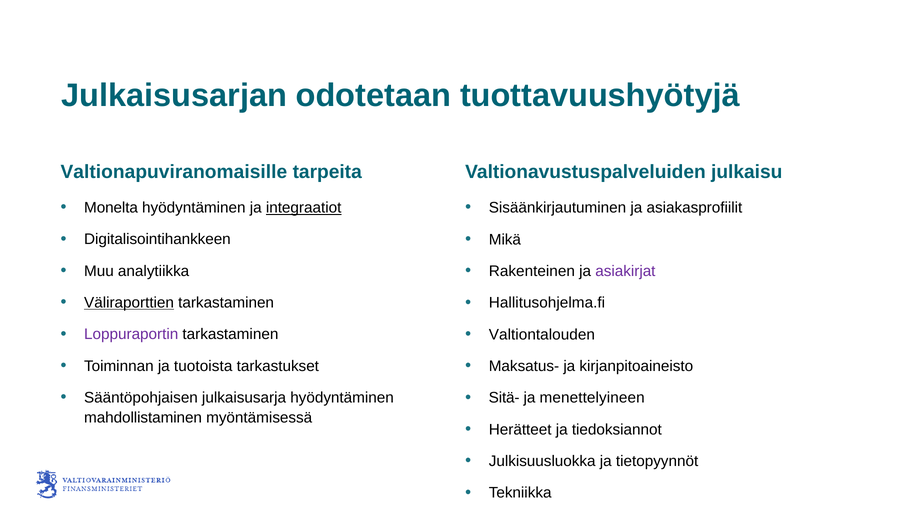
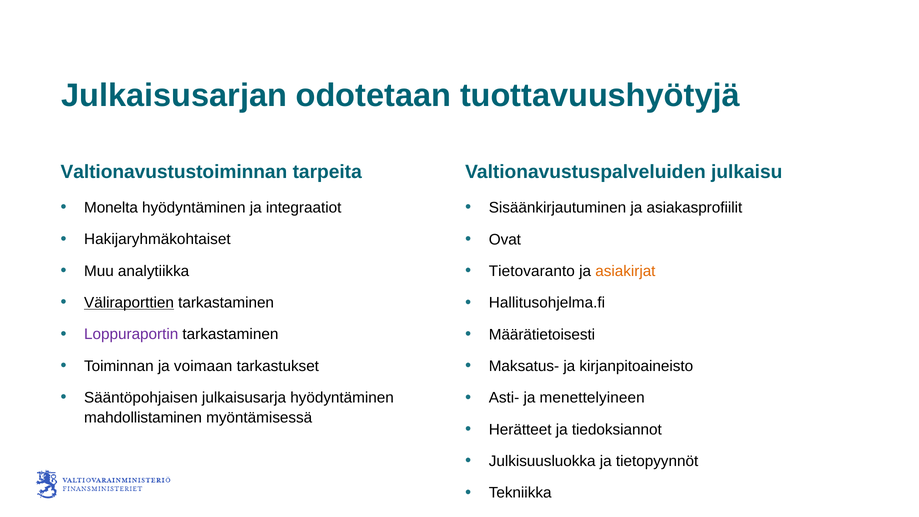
Valtionapuviranomaisille: Valtionapuviranomaisille -> Valtionavustustoiminnan
integraatiot underline: present -> none
Digitalisointihankkeen: Digitalisointihankkeen -> Hakijaryhmäkohtaiset
Mikä: Mikä -> Ovat
Rakenteinen: Rakenteinen -> Tietovaranto
asiakirjat colour: purple -> orange
Valtiontalouden: Valtiontalouden -> Määrätietoisesti
tuotoista: tuotoista -> voimaan
Sitä-: Sitä- -> Asti-
